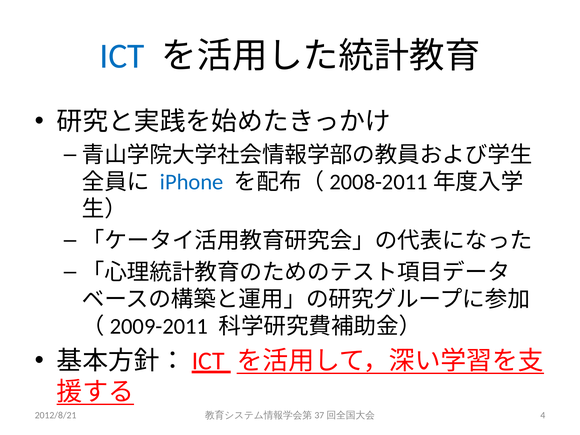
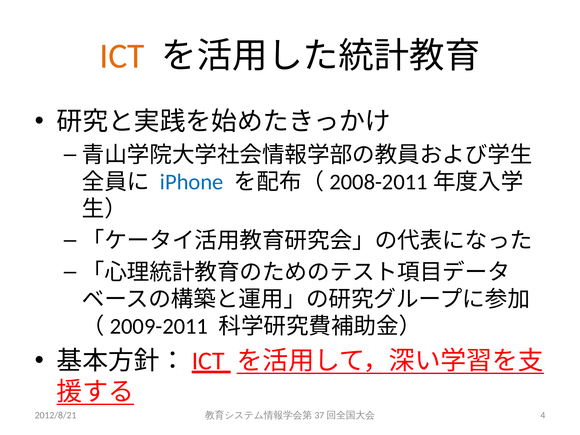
ICT colour: blue -> orange
